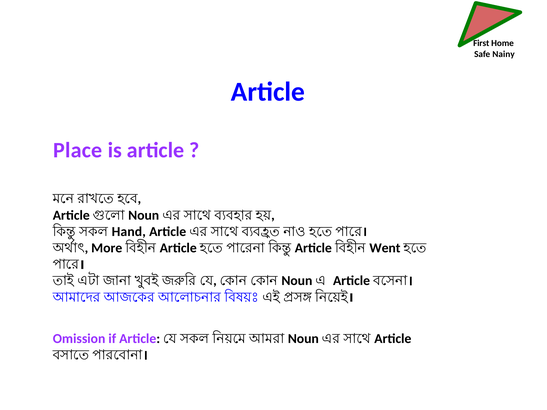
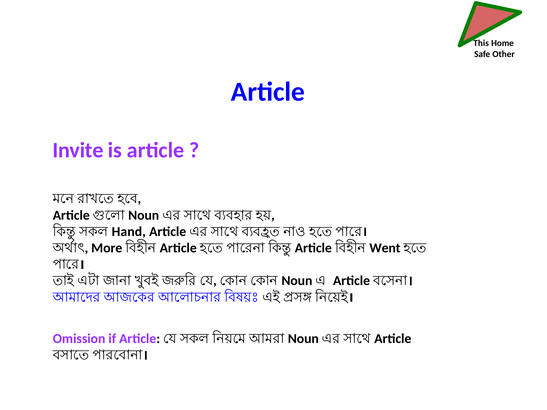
First: First -> This
Nainy: Nainy -> Other
Place: Place -> Invite
